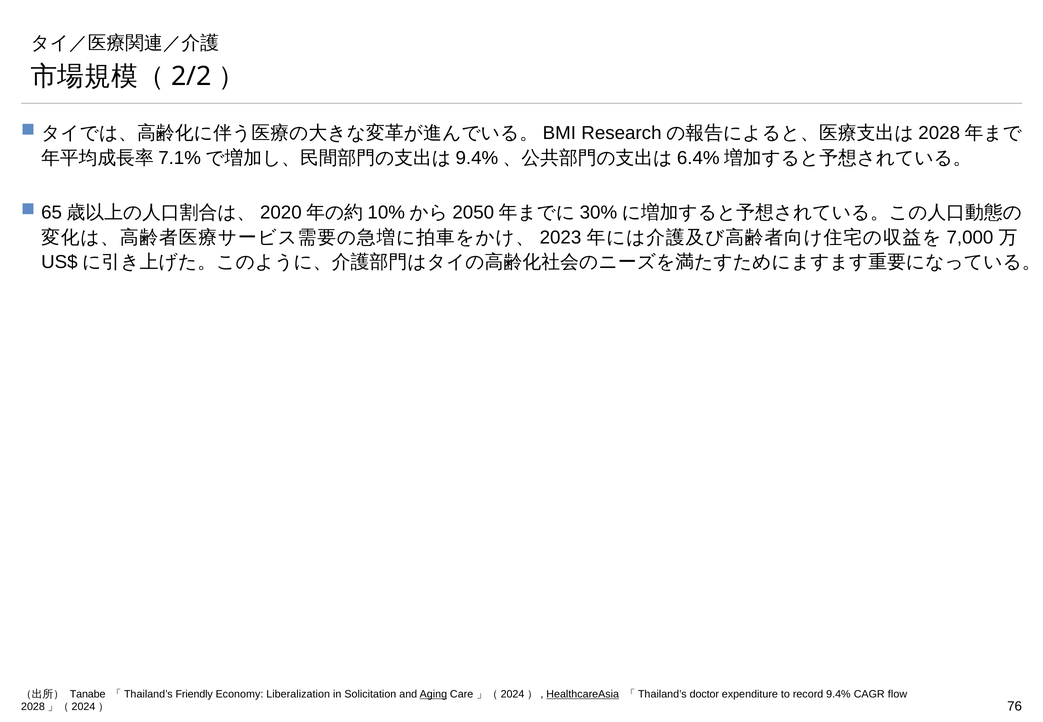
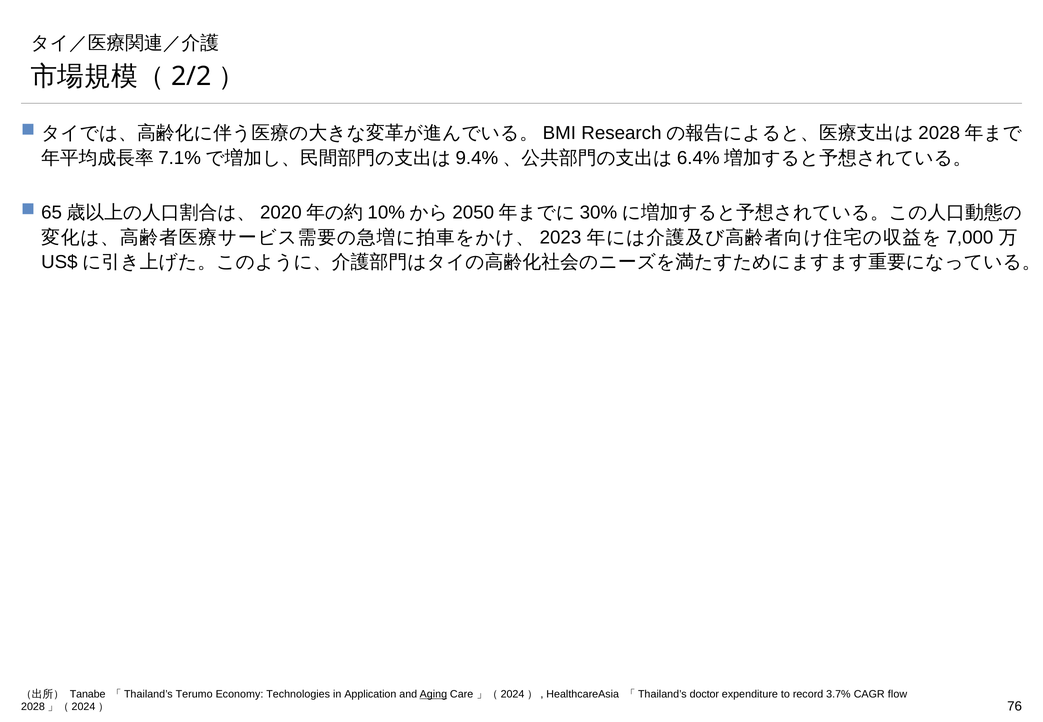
Friendly: Friendly -> Terumo
Liberalization: Liberalization -> Technologies
Solicitation: Solicitation -> Application
HealthcareAsia underline: present -> none
9.4%: 9.4% -> 3.7%
